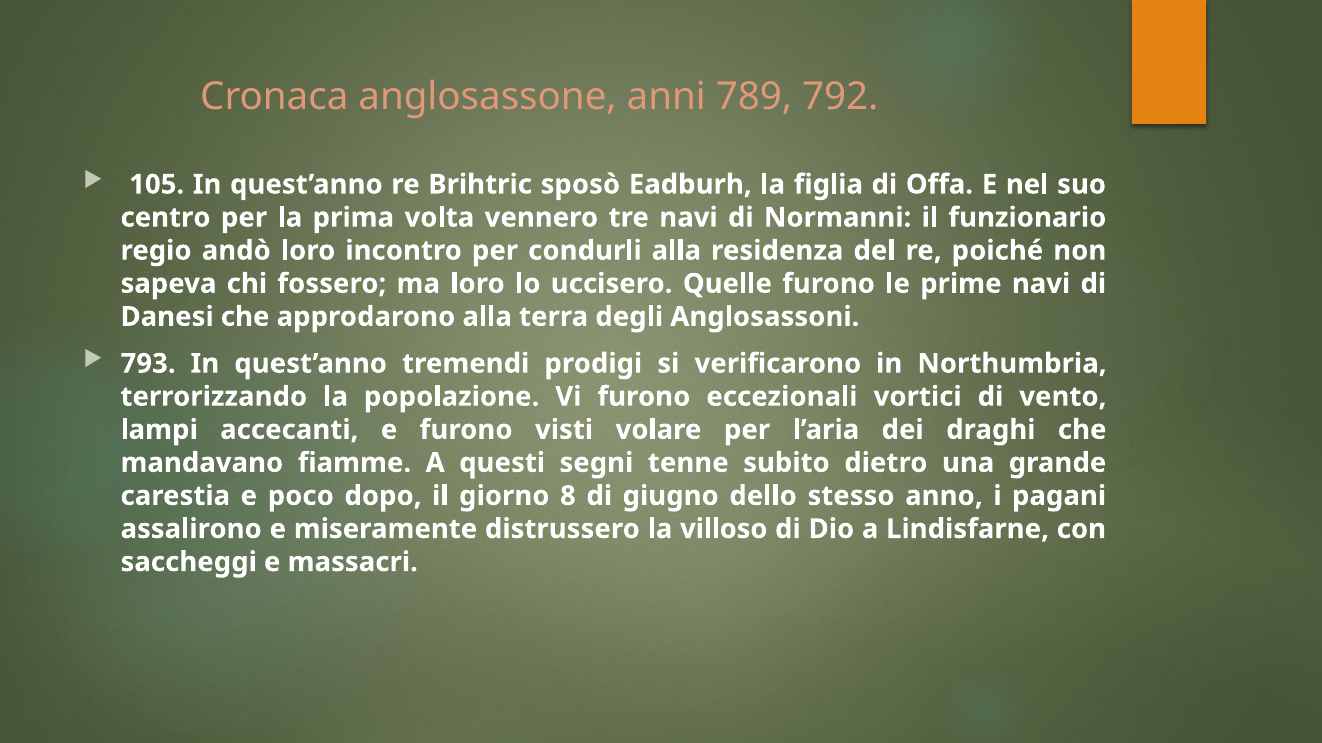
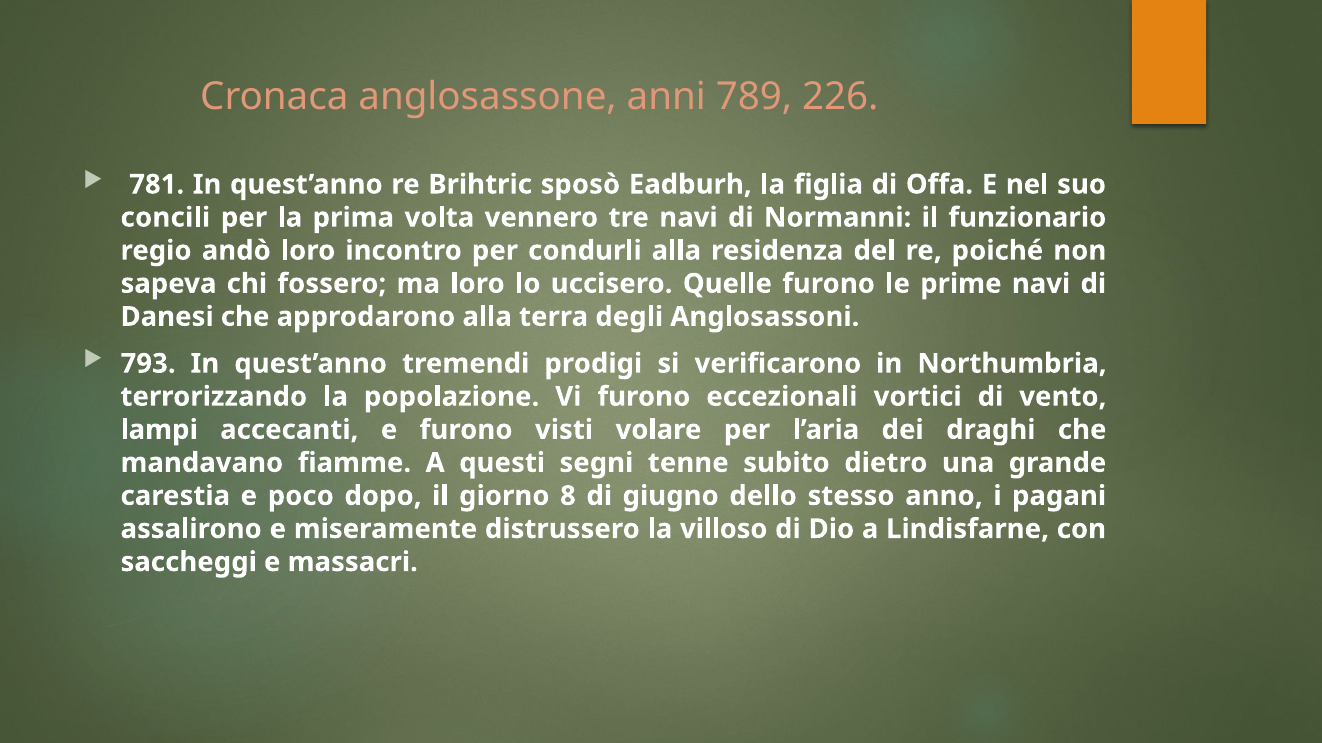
792: 792 -> 226
105: 105 -> 781
centro: centro -> concili
